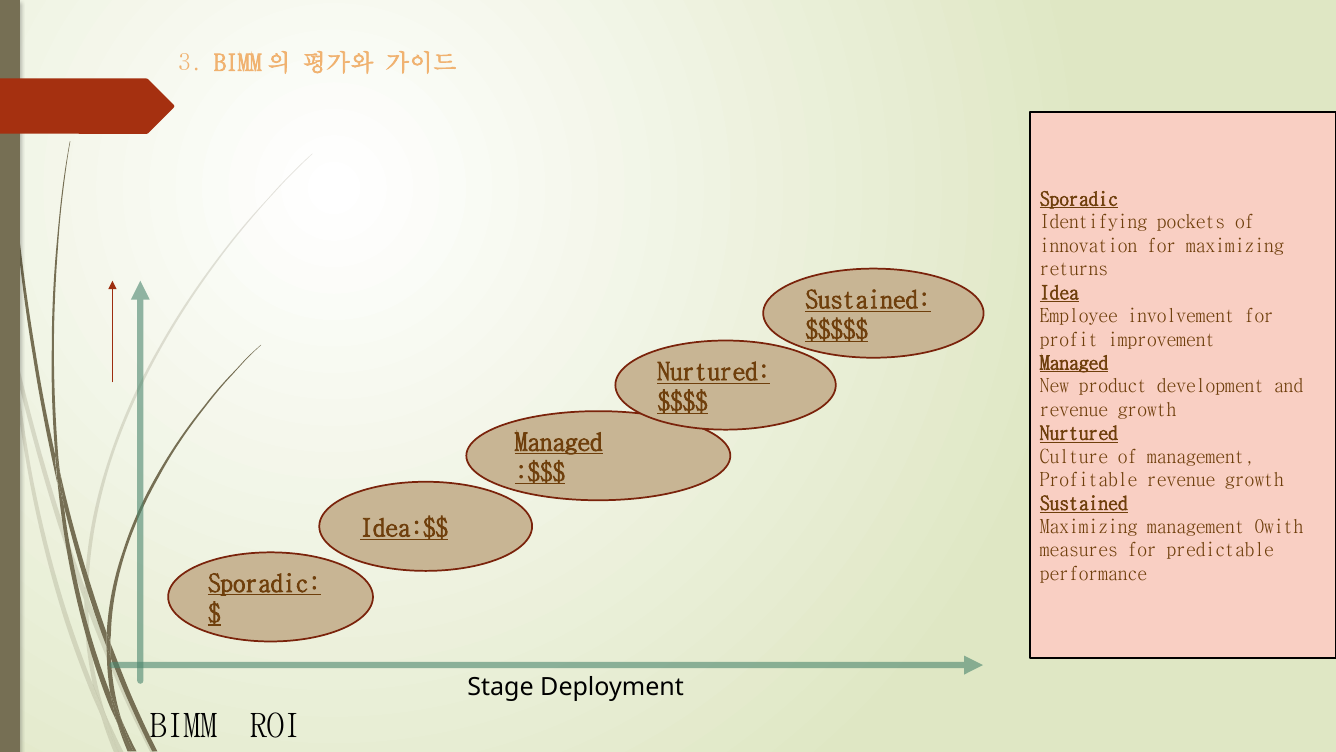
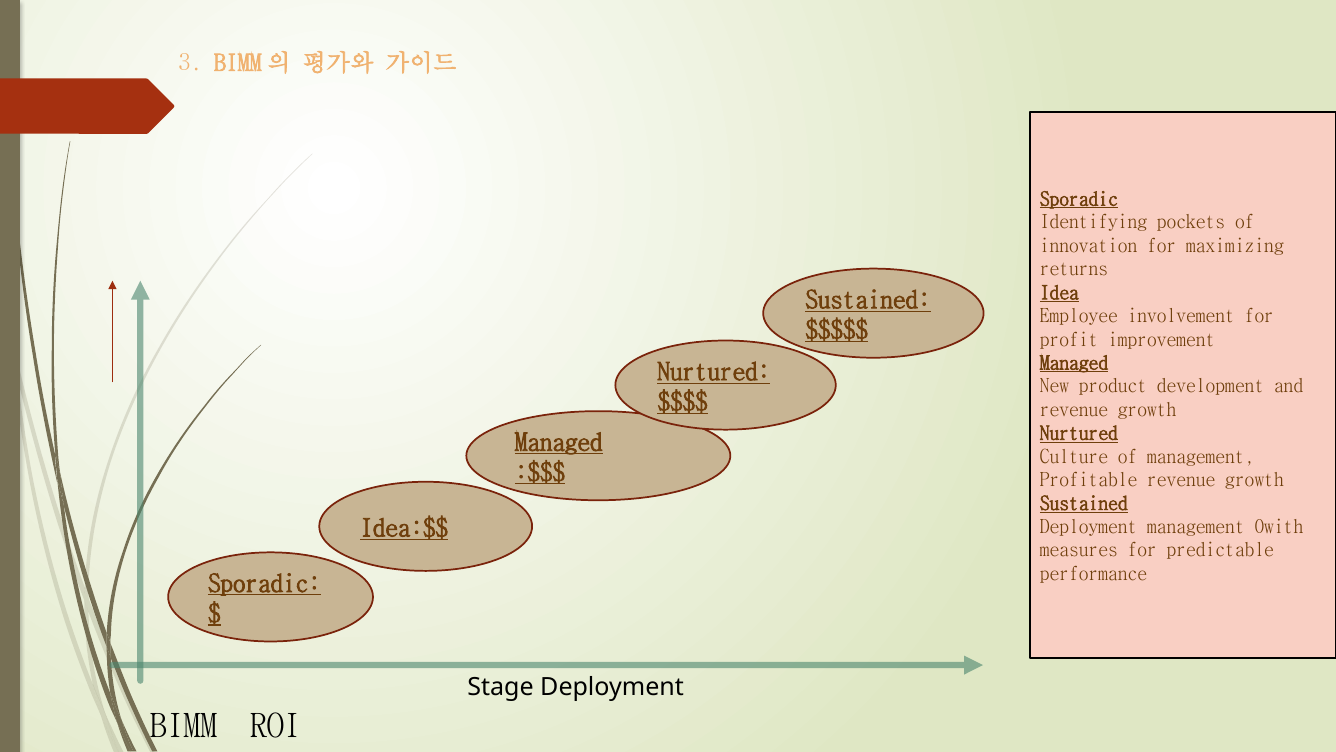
Maximizing at (1089, 527): Maximizing -> Deployment
